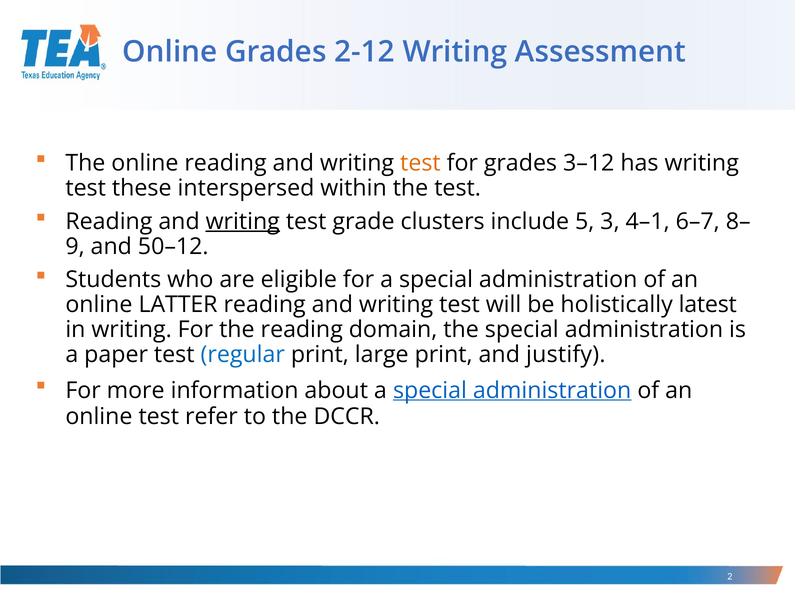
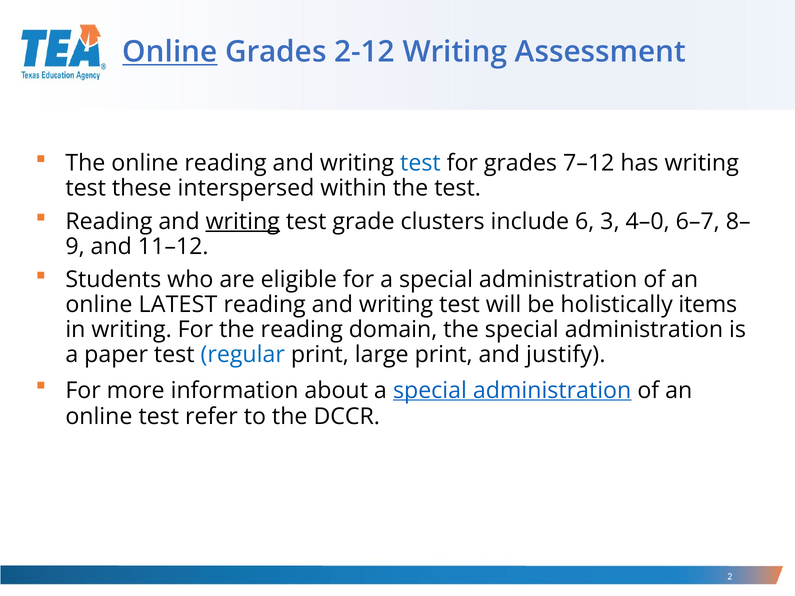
Online at (170, 52) underline: none -> present
test at (420, 163) colour: orange -> blue
3–12: 3–12 -> 7–12
5: 5 -> 6
4–1: 4–1 -> 4–0
50–12: 50–12 -> 11–12
LATTER: LATTER -> LATEST
latest: latest -> items
